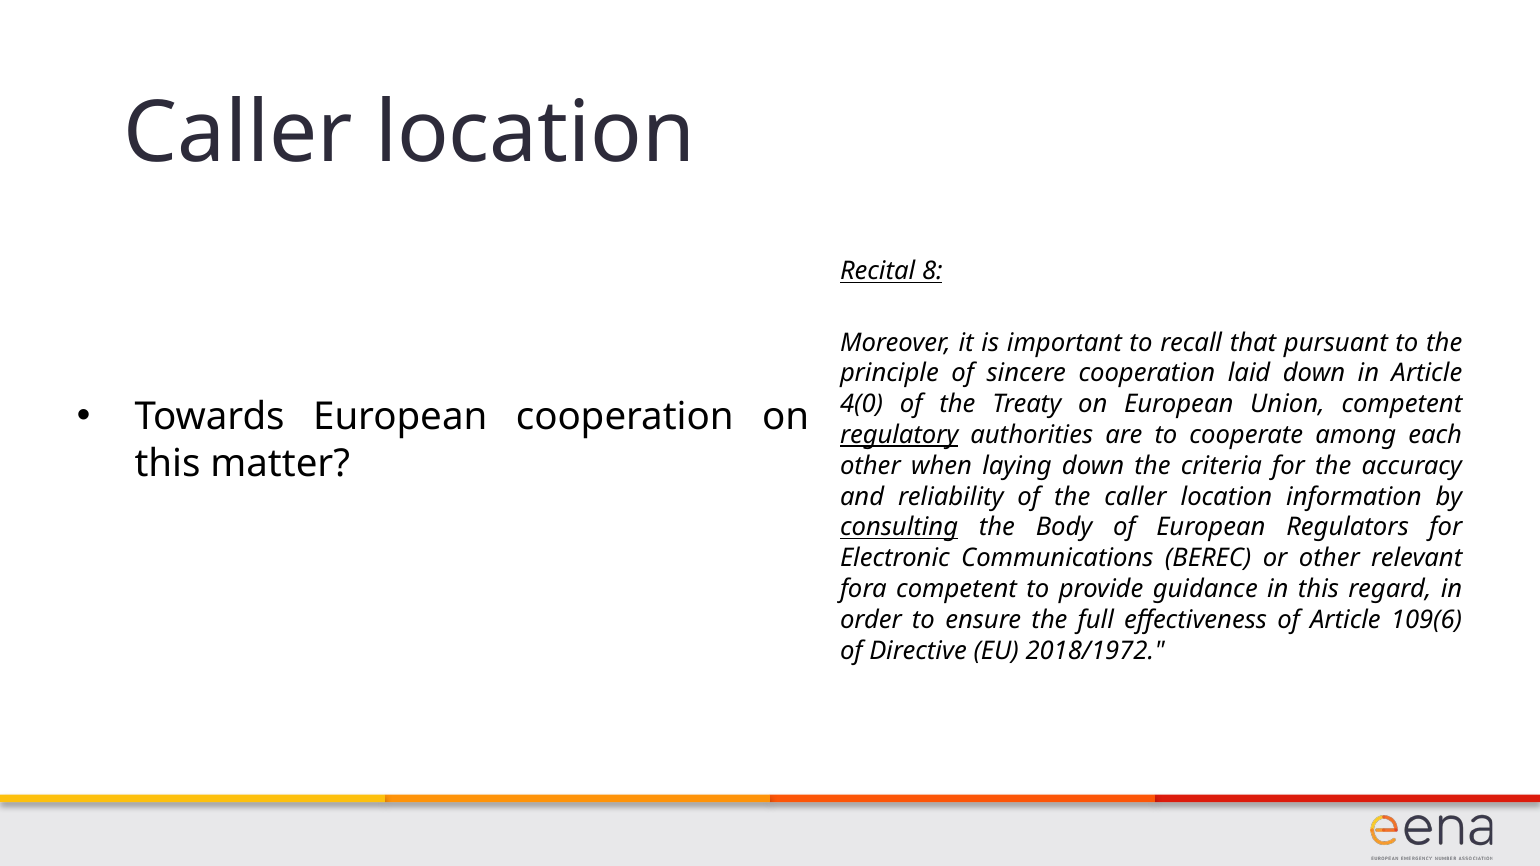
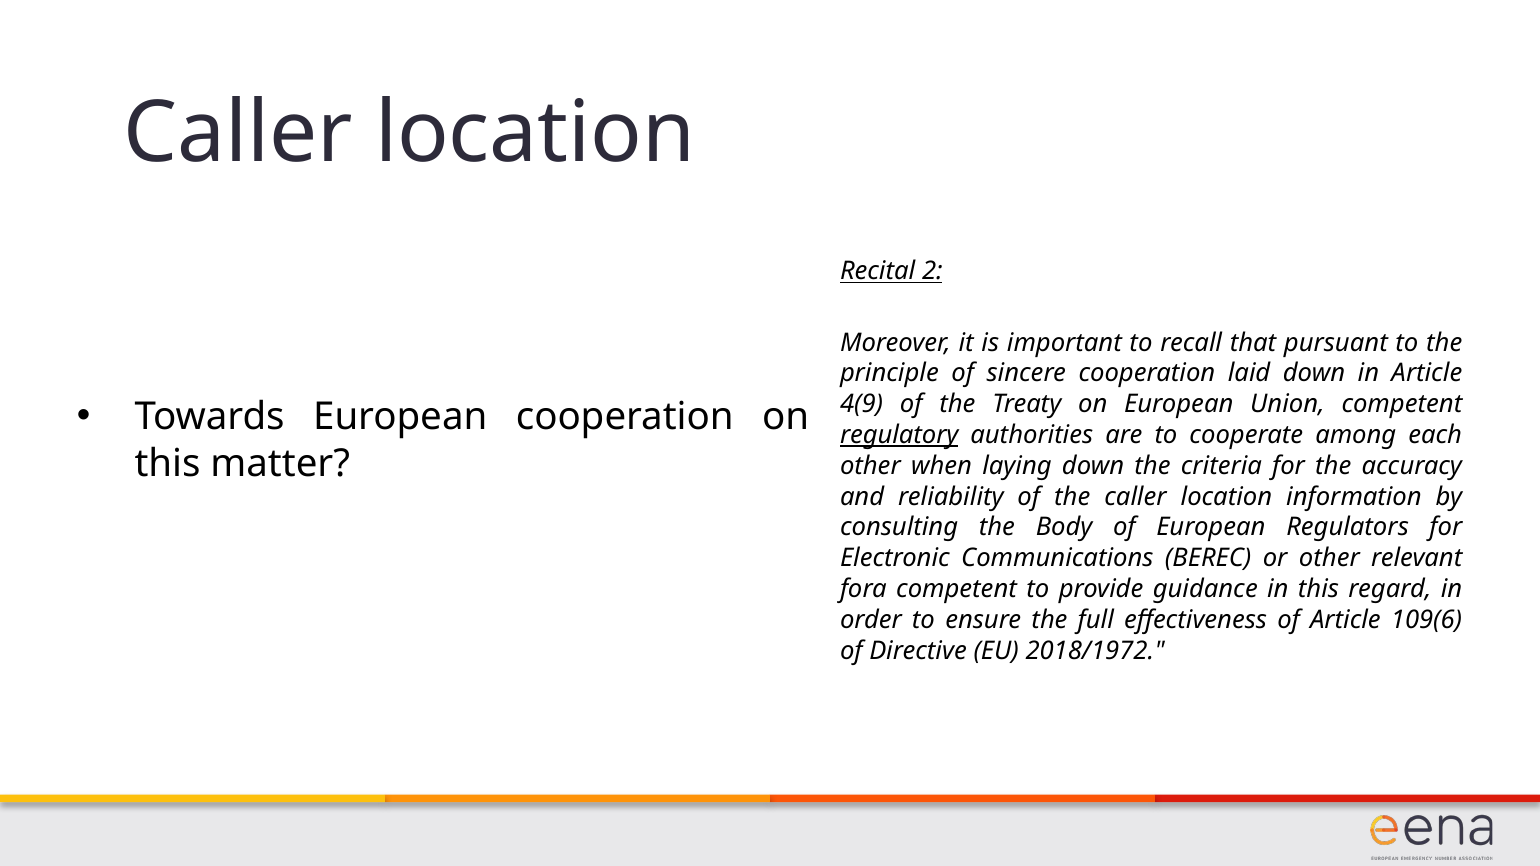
8: 8 -> 2
4(0: 4(0 -> 4(9
consulting underline: present -> none
